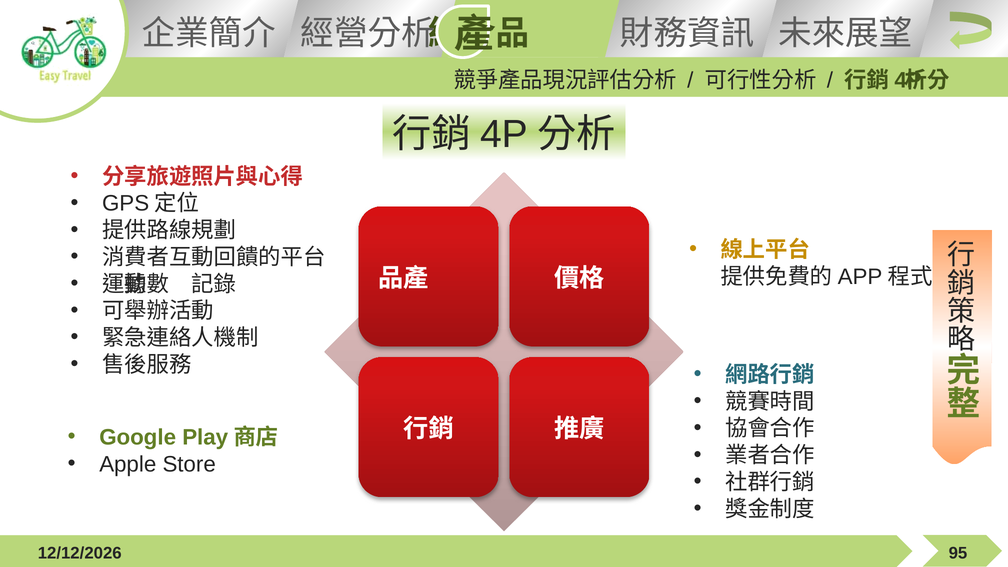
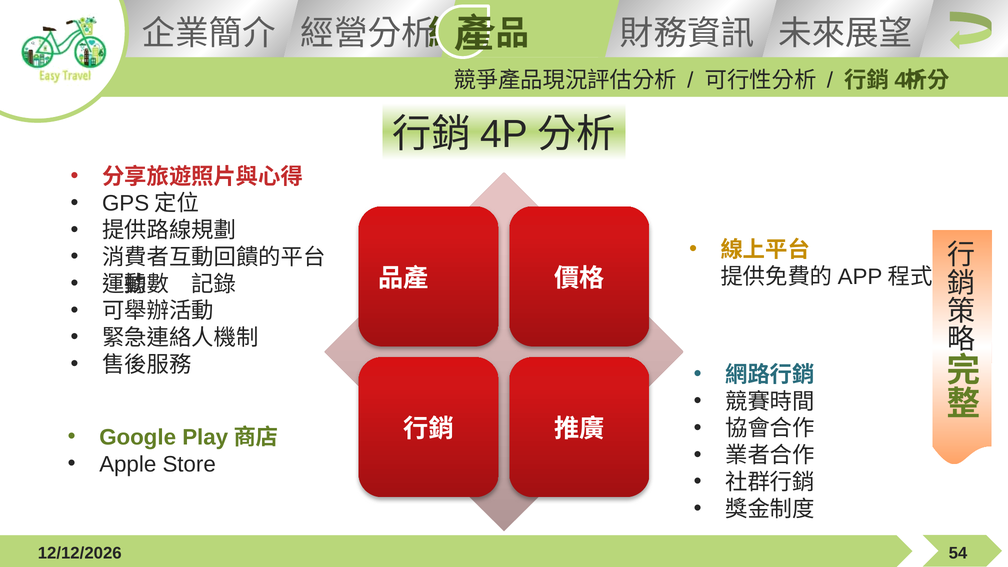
95: 95 -> 54
